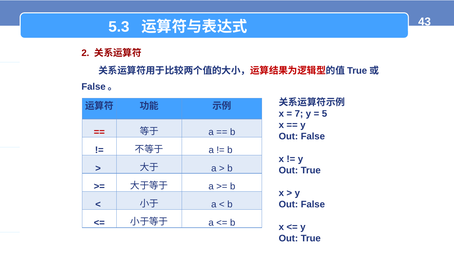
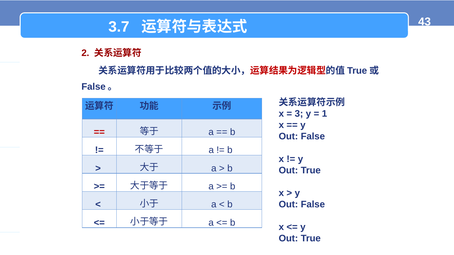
5.3: 5.3 -> 3.7
7: 7 -> 3
5: 5 -> 1
